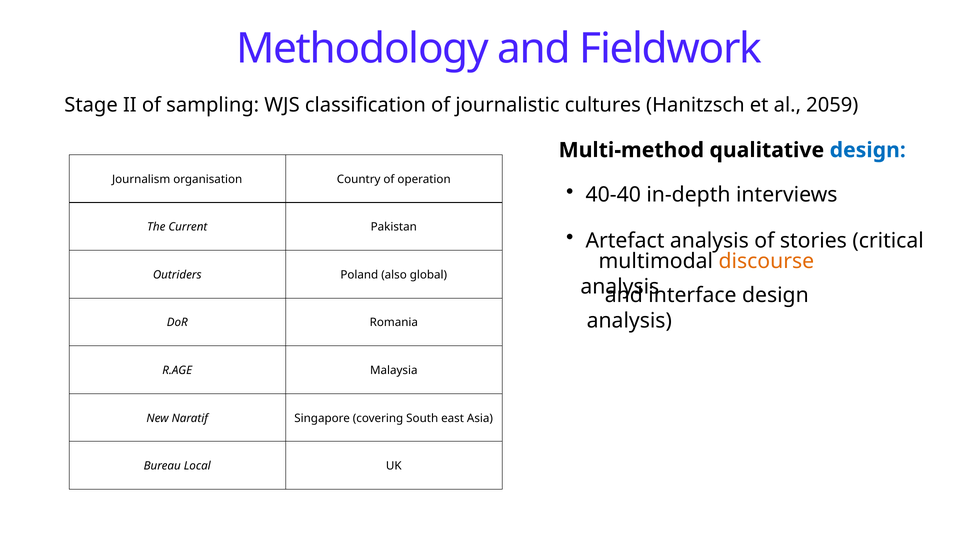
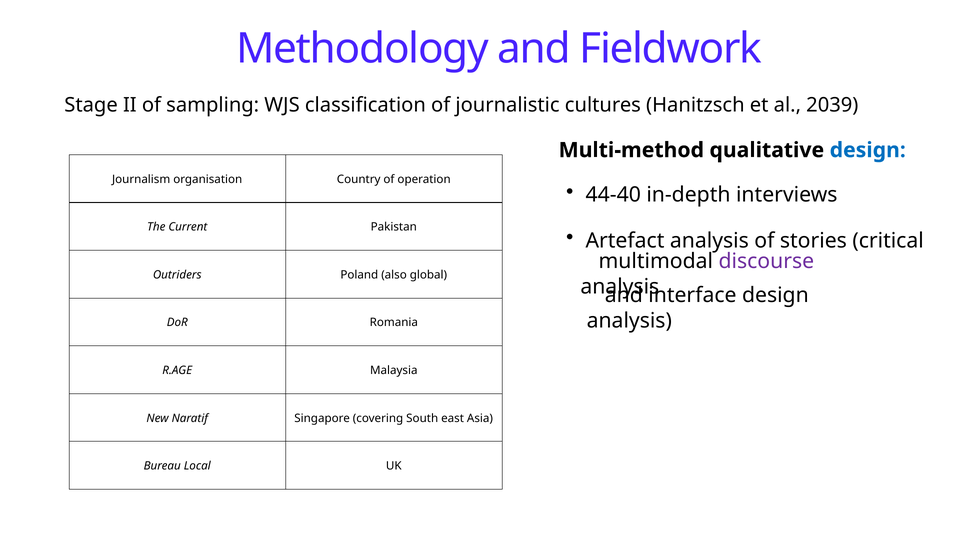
2059: 2059 -> 2039
40-40: 40-40 -> 44-40
discourse colour: orange -> purple
